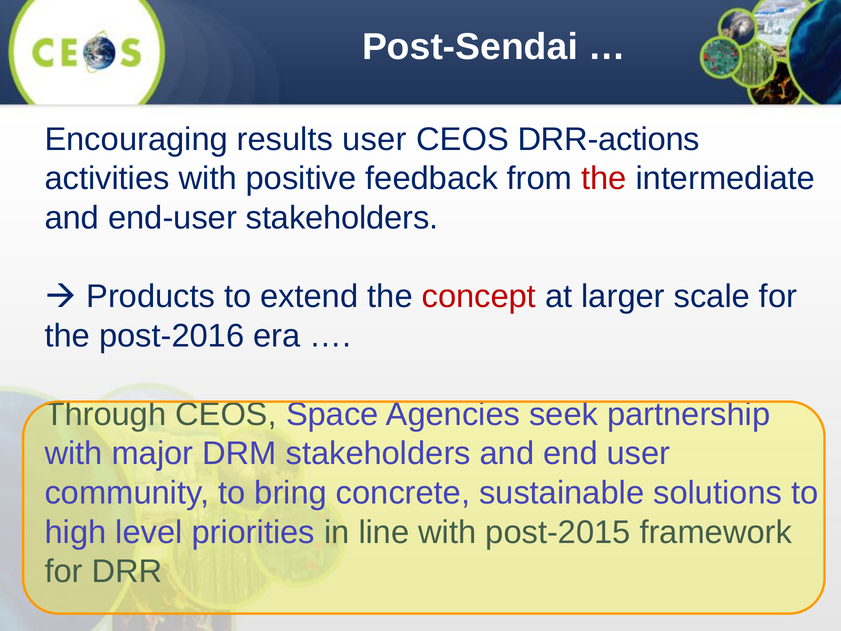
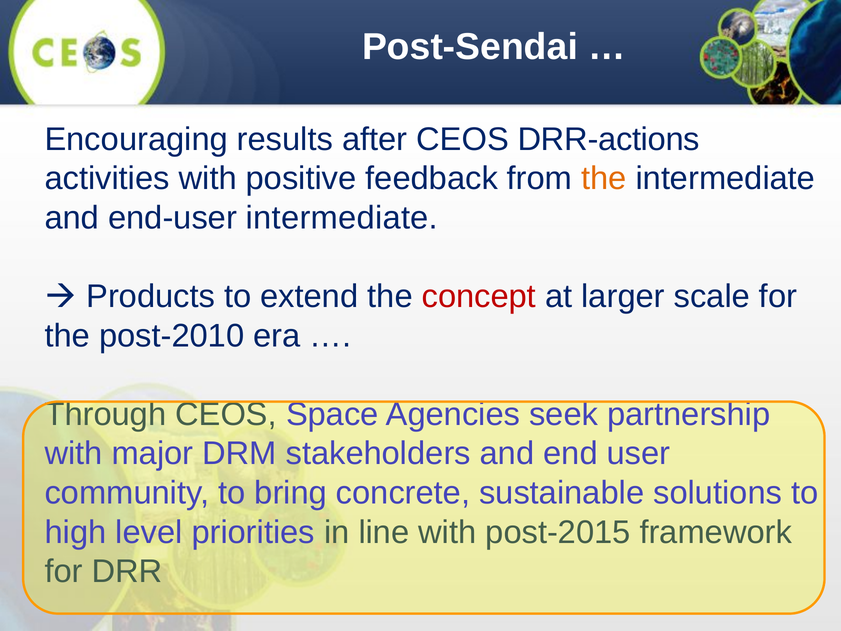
results user: user -> after
the at (604, 179) colour: red -> orange
end-user stakeholders: stakeholders -> intermediate
post-2016: post-2016 -> post-2010
